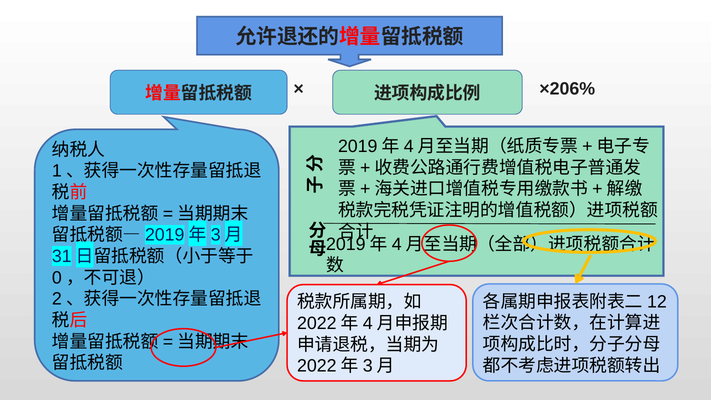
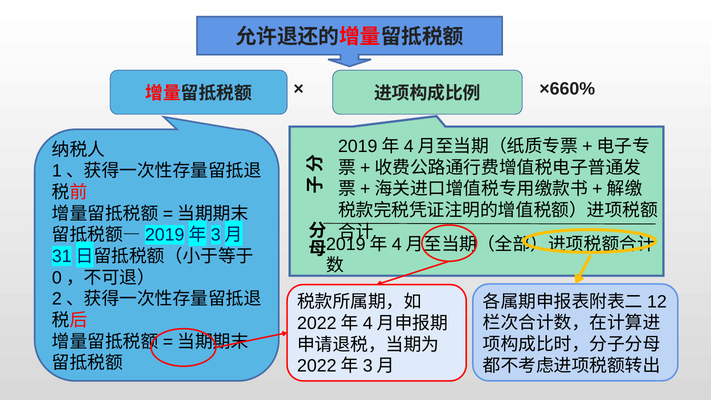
×206%: ×206% -> ×660%
